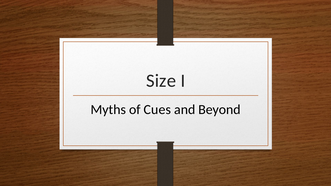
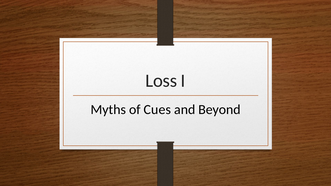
Size: Size -> Loss
